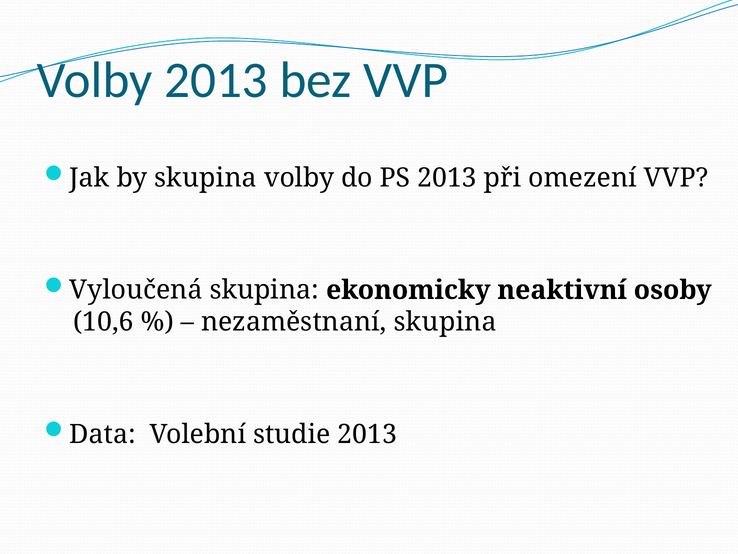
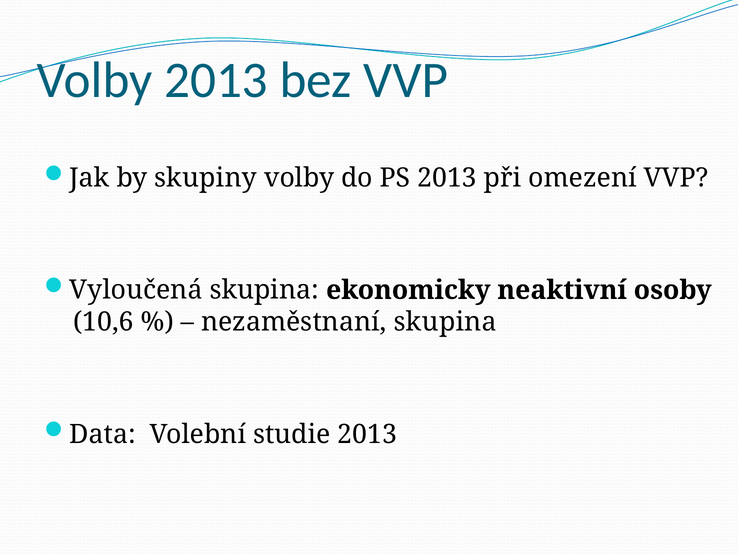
by skupina: skupina -> skupiny
